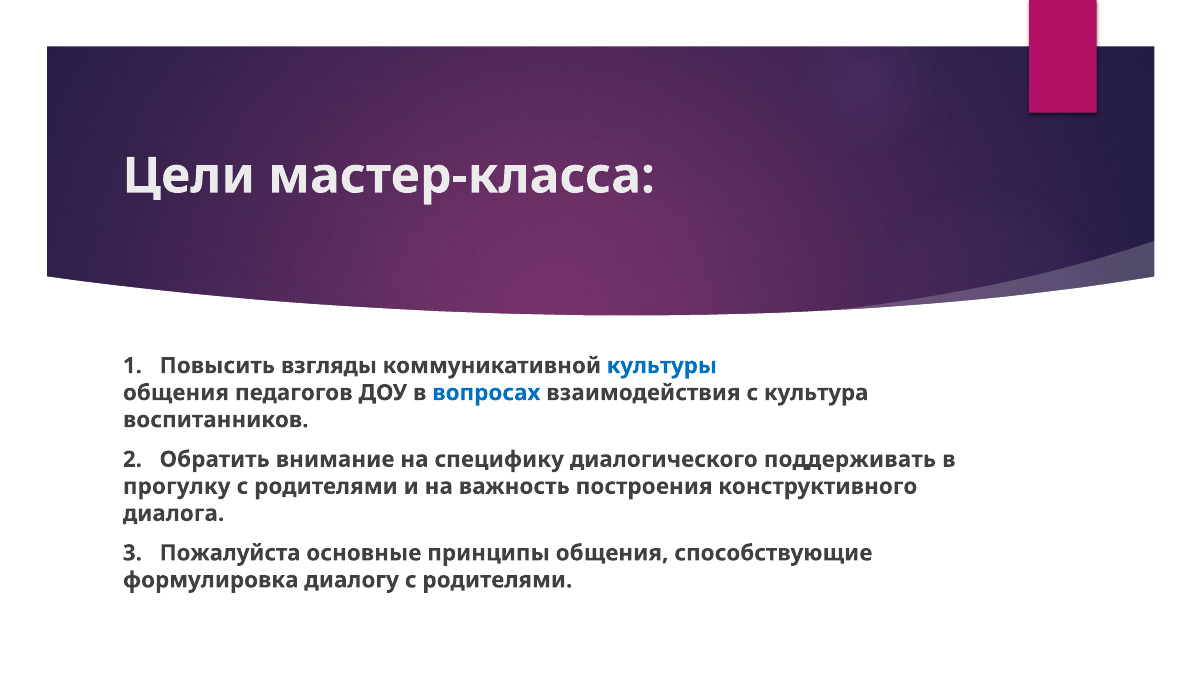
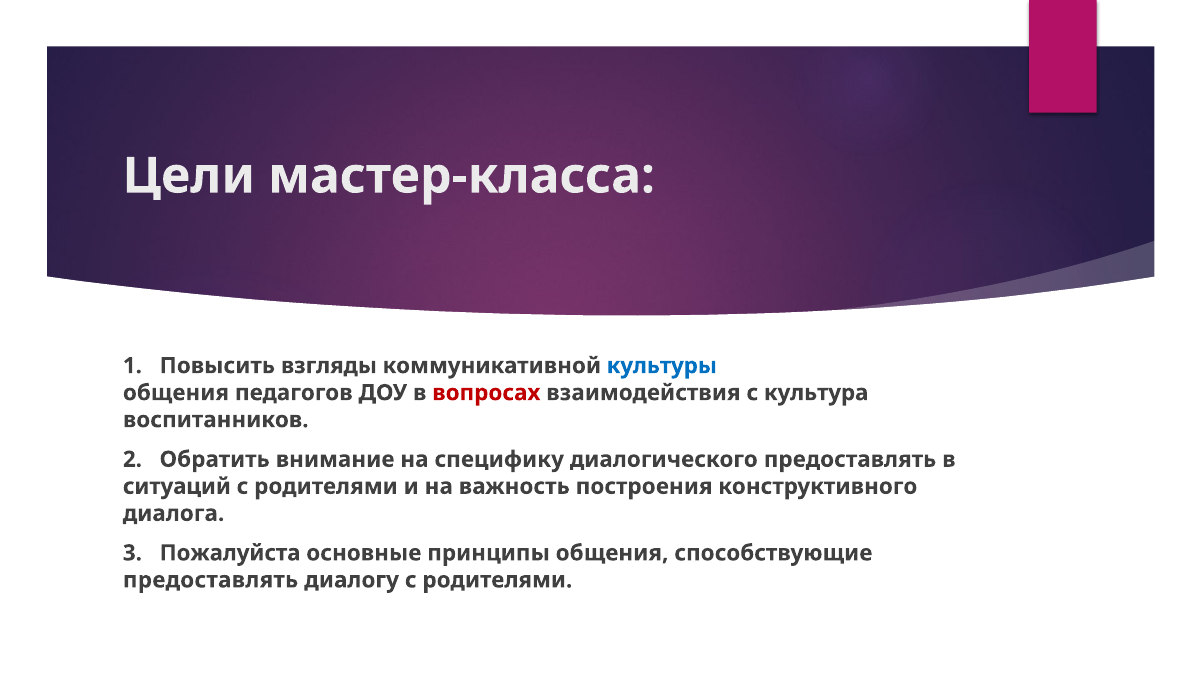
вопросах colour: blue -> red
диалогического поддерживать: поддерживать -> предоставлять
прогулку: прогулку -> ситуаций
формулировка at (211, 580): формулировка -> предоставлять
